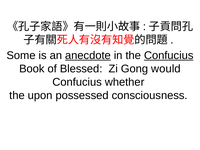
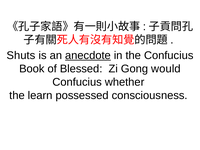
Some: Some -> Shuts
Confucius at (169, 55) underline: present -> none
upon: upon -> learn
